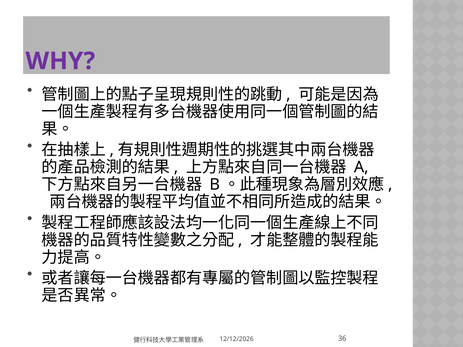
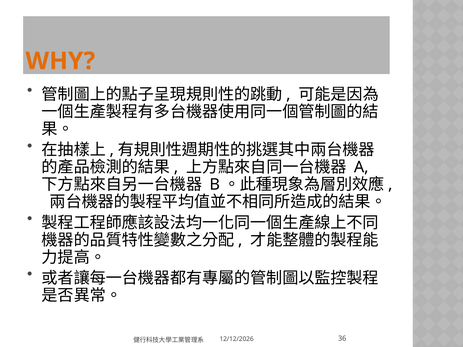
WHY colour: purple -> orange
